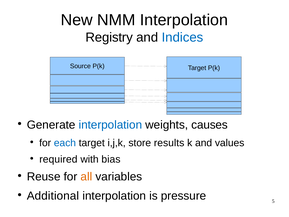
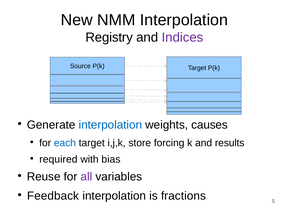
Indices colour: blue -> purple
results: results -> forcing
values: values -> results
all colour: orange -> purple
Additional: Additional -> Feedback
pressure: pressure -> fractions
